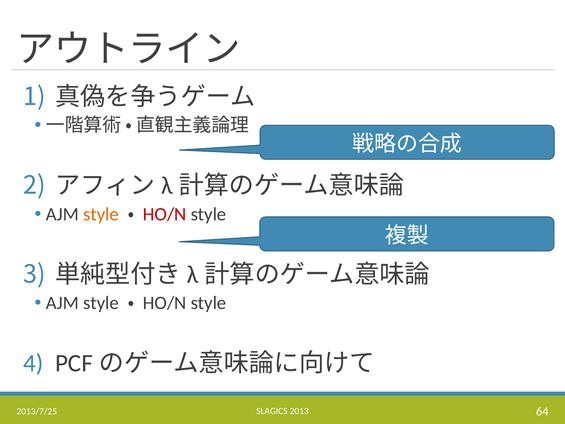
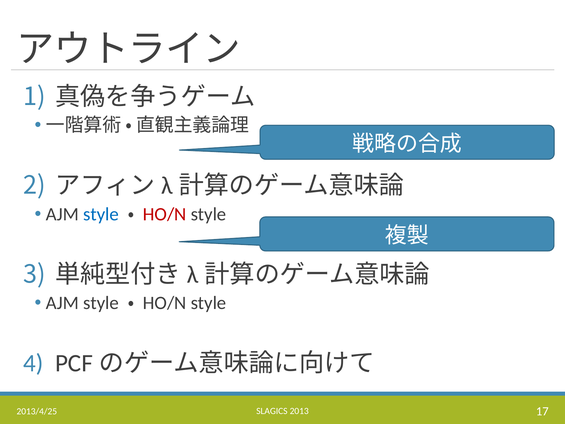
style at (101, 214) colour: orange -> blue
64: 64 -> 17
2013/7/25: 2013/7/25 -> 2013/4/25
